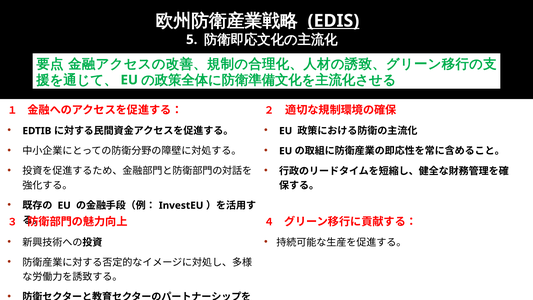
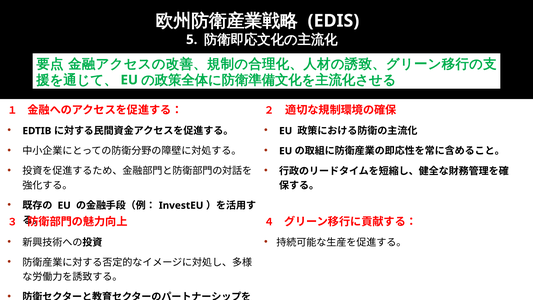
EDIS underline: present -> none
